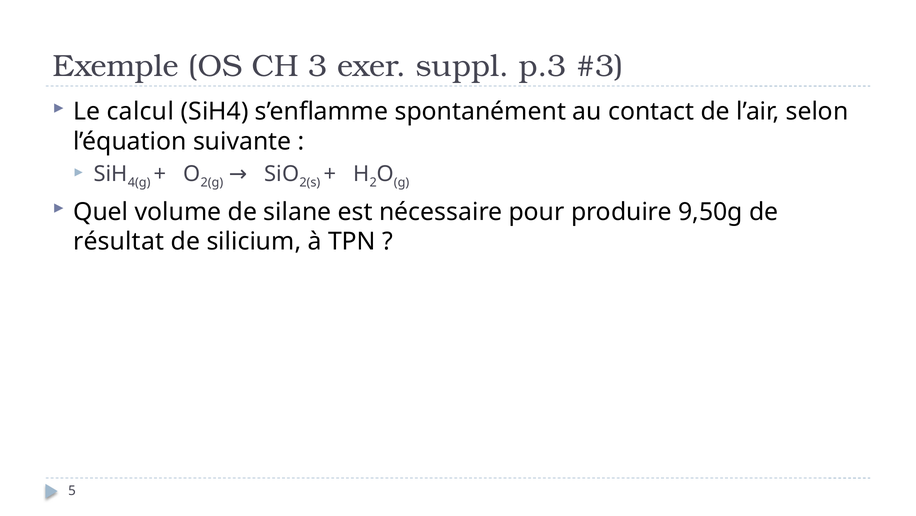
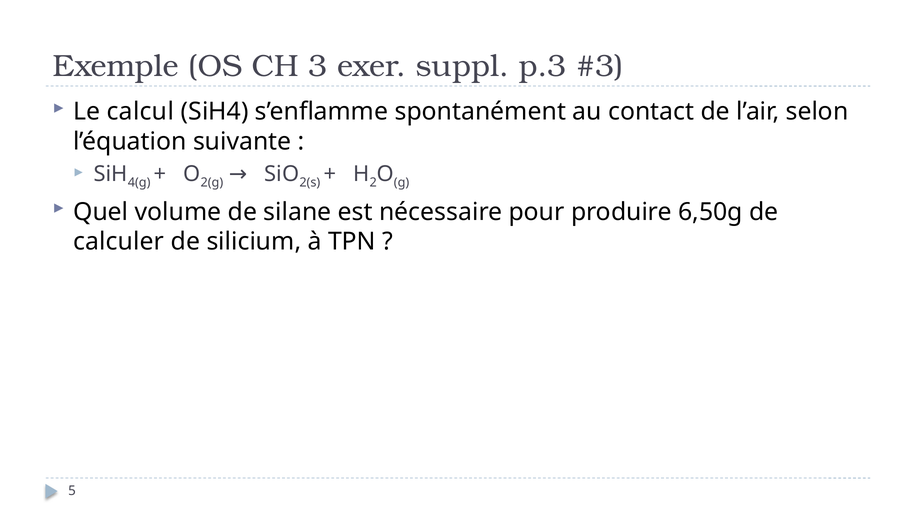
9,50g: 9,50g -> 6,50g
résultat: résultat -> calculer
